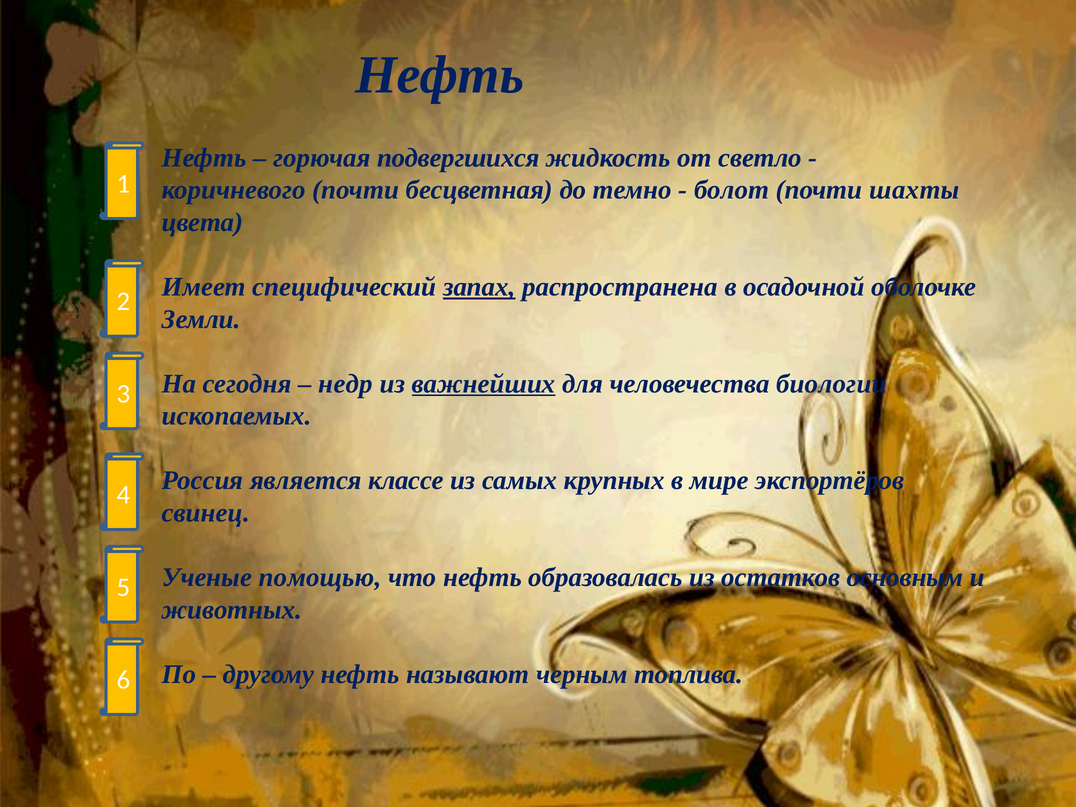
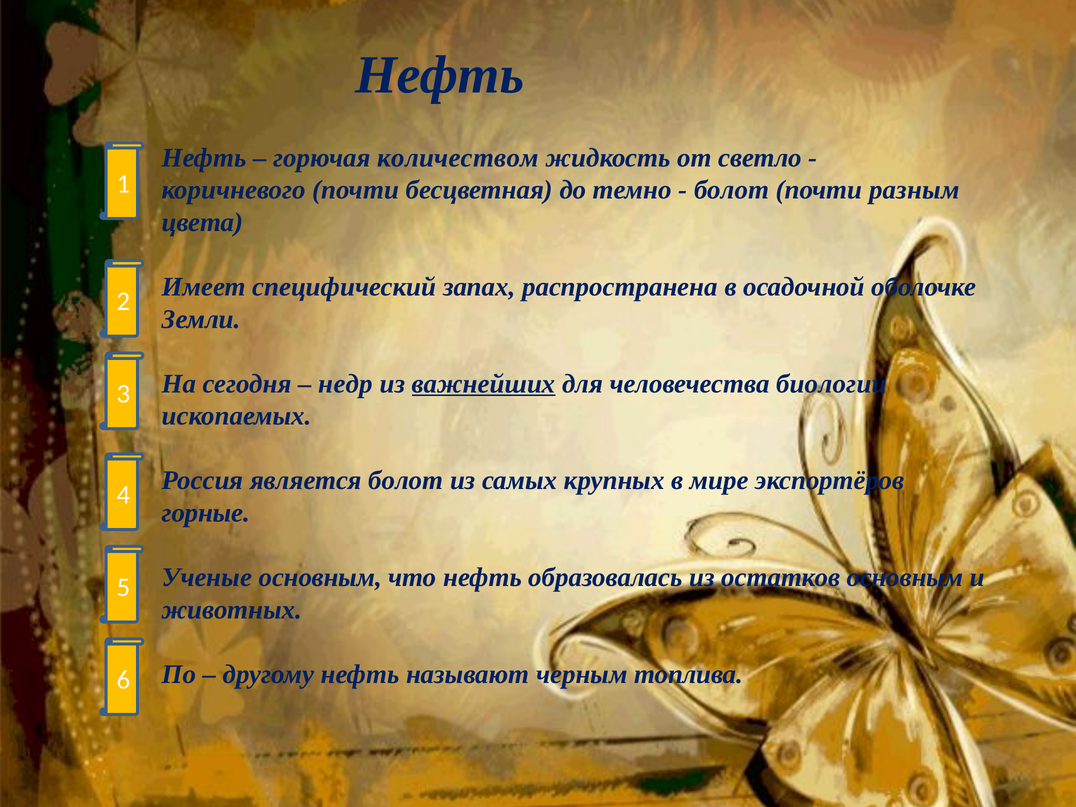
подвергшихся: подвергшихся -> количеством
шахты: шахты -> разным
запах underline: present -> none
является классе: классе -> болот
свинец: свинец -> горные
Ученые помощью: помощью -> основным
